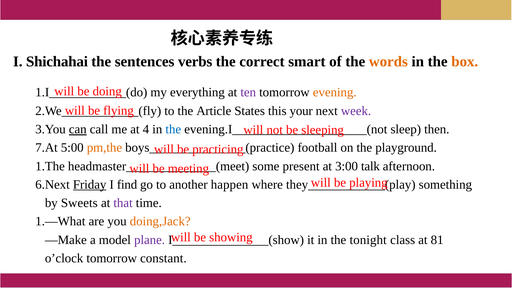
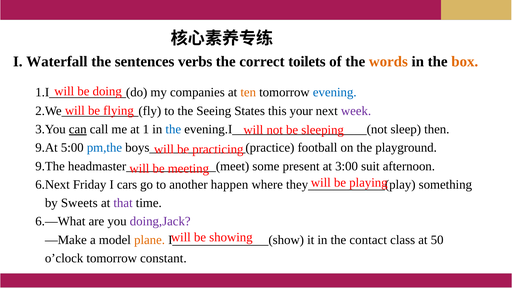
Shichahai: Shichahai -> Waterfall
smart: smart -> toilets
everything: everything -> companies
ten colour: purple -> orange
evening colour: orange -> blue
Article: Article -> Seeing
4: 4 -> 1
7.At: 7.At -> 9.At
pm,the colour: orange -> blue
1.The: 1.The -> 9.The
talk: talk -> suit
Friday underline: present -> none
find: find -> cars
1.—What: 1.—What -> 6.—What
doing,Jack colour: orange -> purple
plane colour: purple -> orange
tonight: tonight -> contact
81: 81 -> 50
